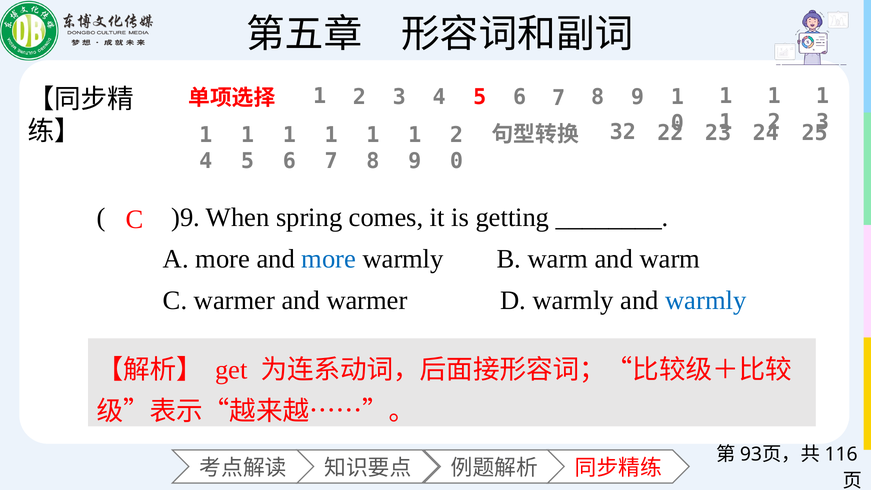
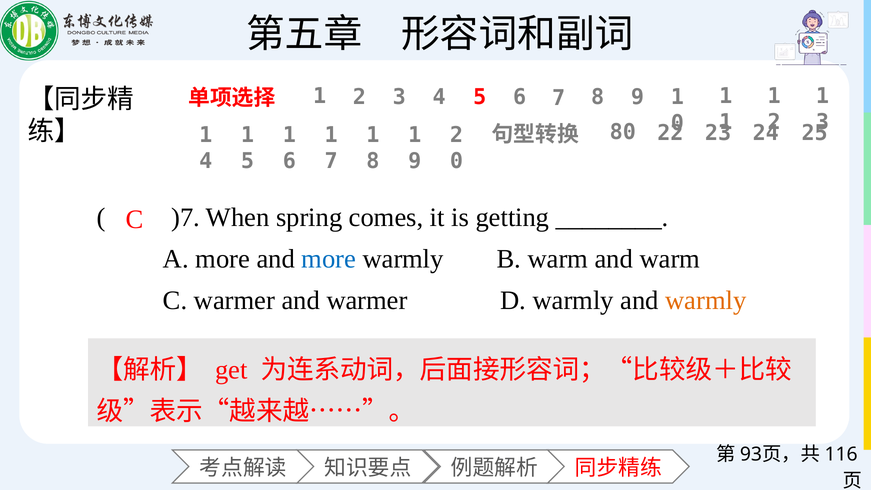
32: 32 -> 80
)9: )9 -> )7
warmly at (706, 301) colour: blue -> orange
